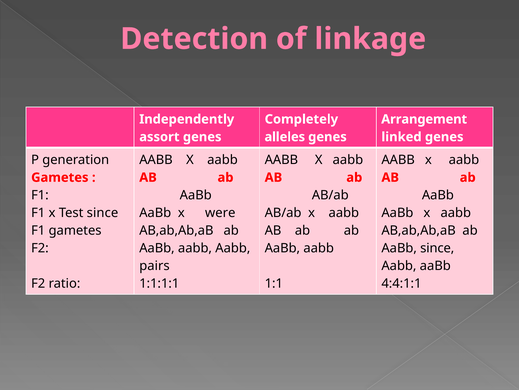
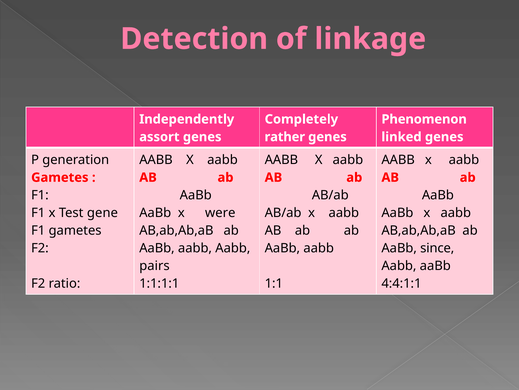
Arrangement: Arrangement -> Phenomenon
alleles: alleles -> rather
Test since: since -> gene
